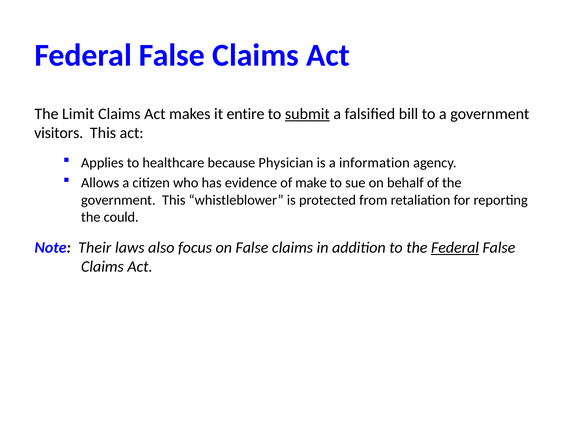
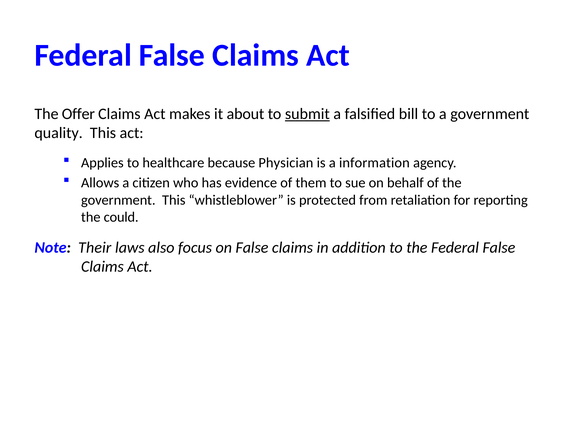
Limit: Limit -> Offer
entire: entire -> about
visitors: visitors -> quality
make: make -> them
Federal at (455, 248) underline: present -> none
